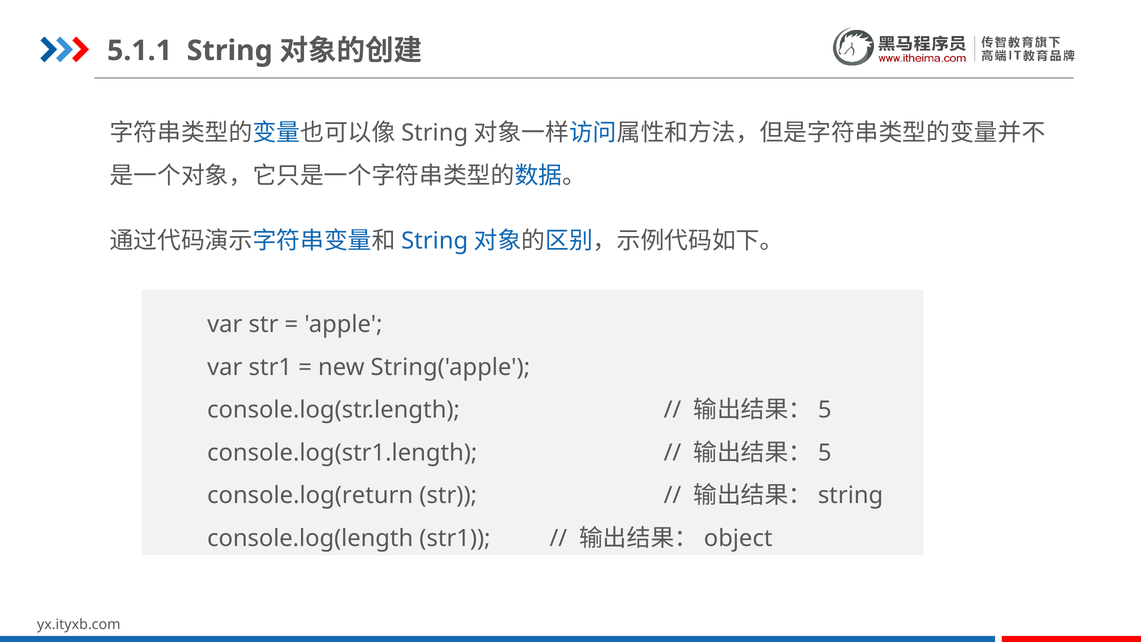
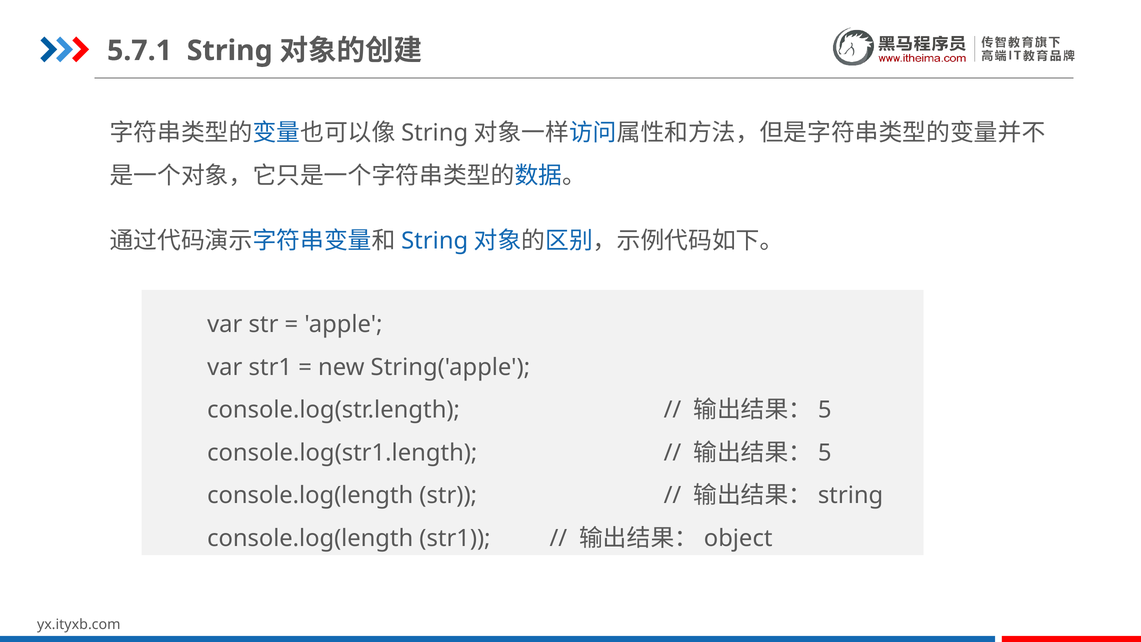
5.1.1: 5.1.1 -> 5.7.1
console.log(return at (310, 496): console.log(return -> console.log(length
